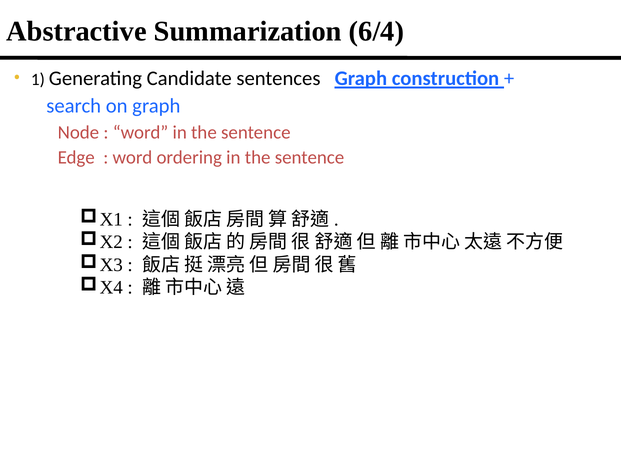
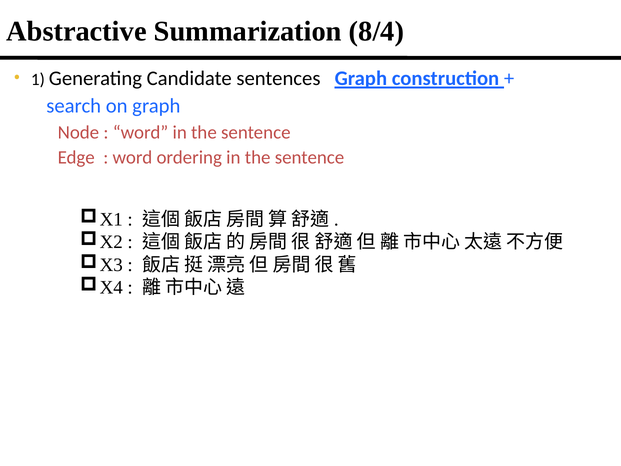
6/4: 6/4 -> 8/4
